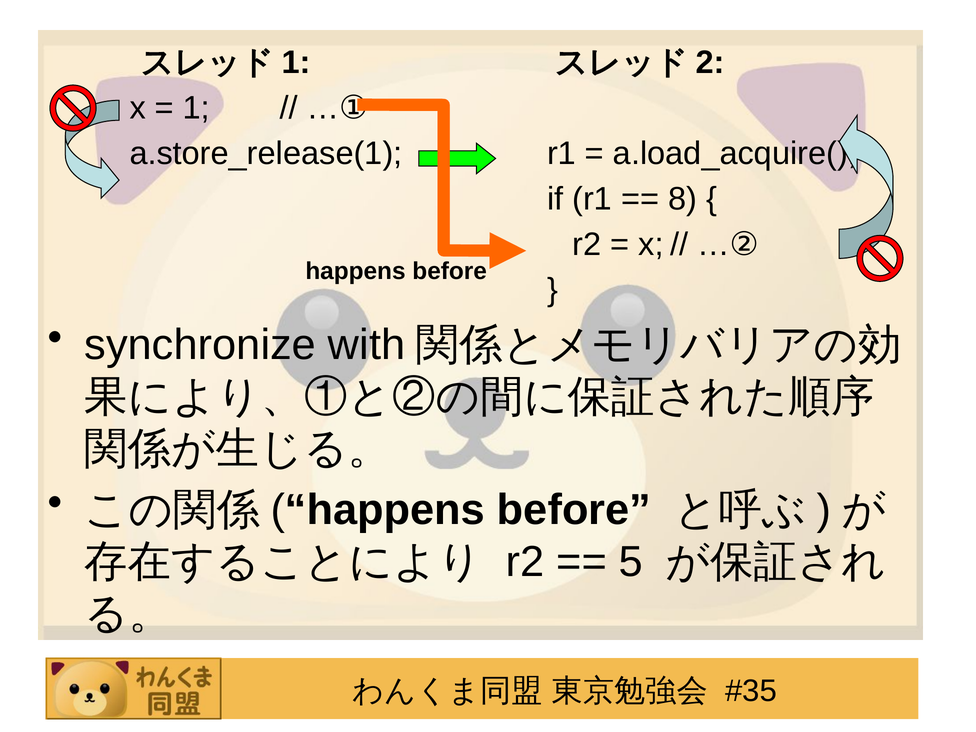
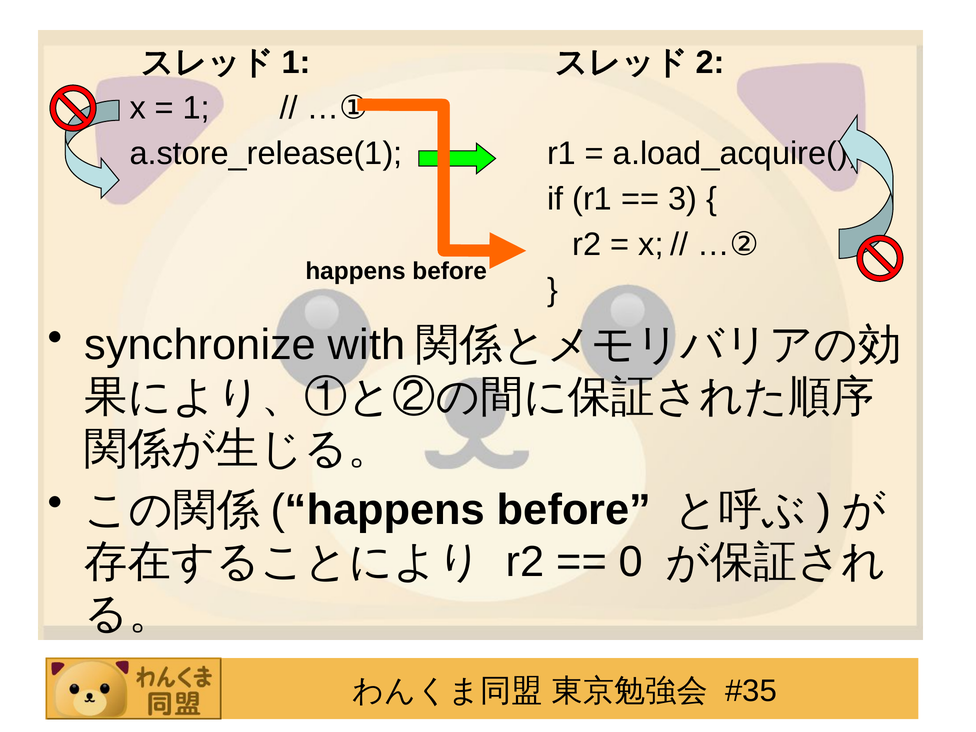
8: 8 -> 3
5: 5 -> 0
